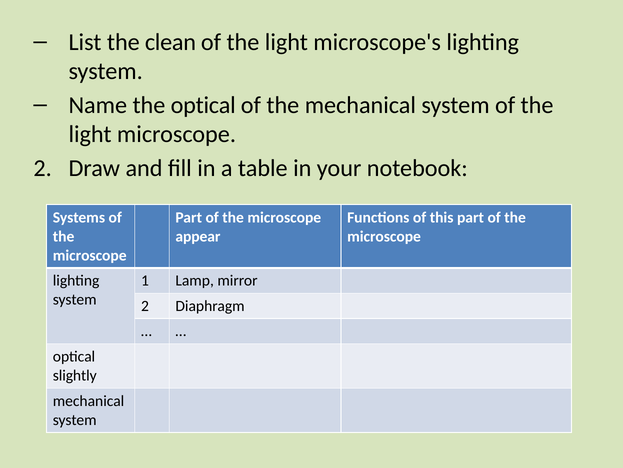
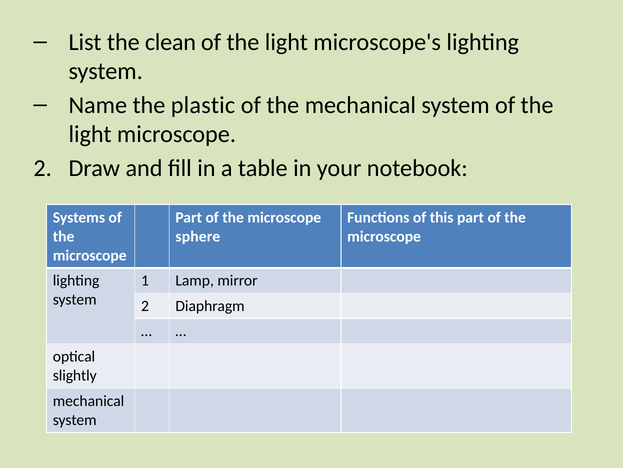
the optical: optical -> plastic
appear: appear -> sphere
